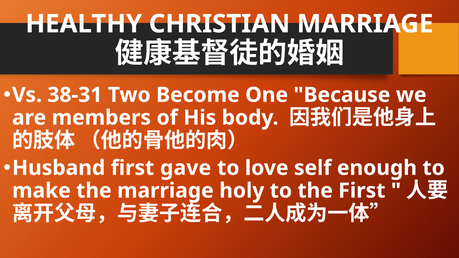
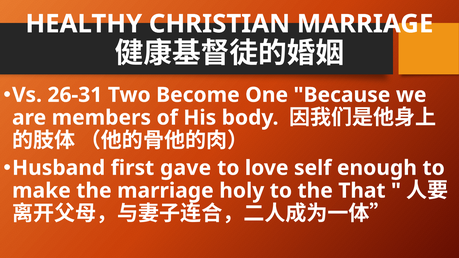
38-31: 38-31 -> 26-31
the First: First -> That
